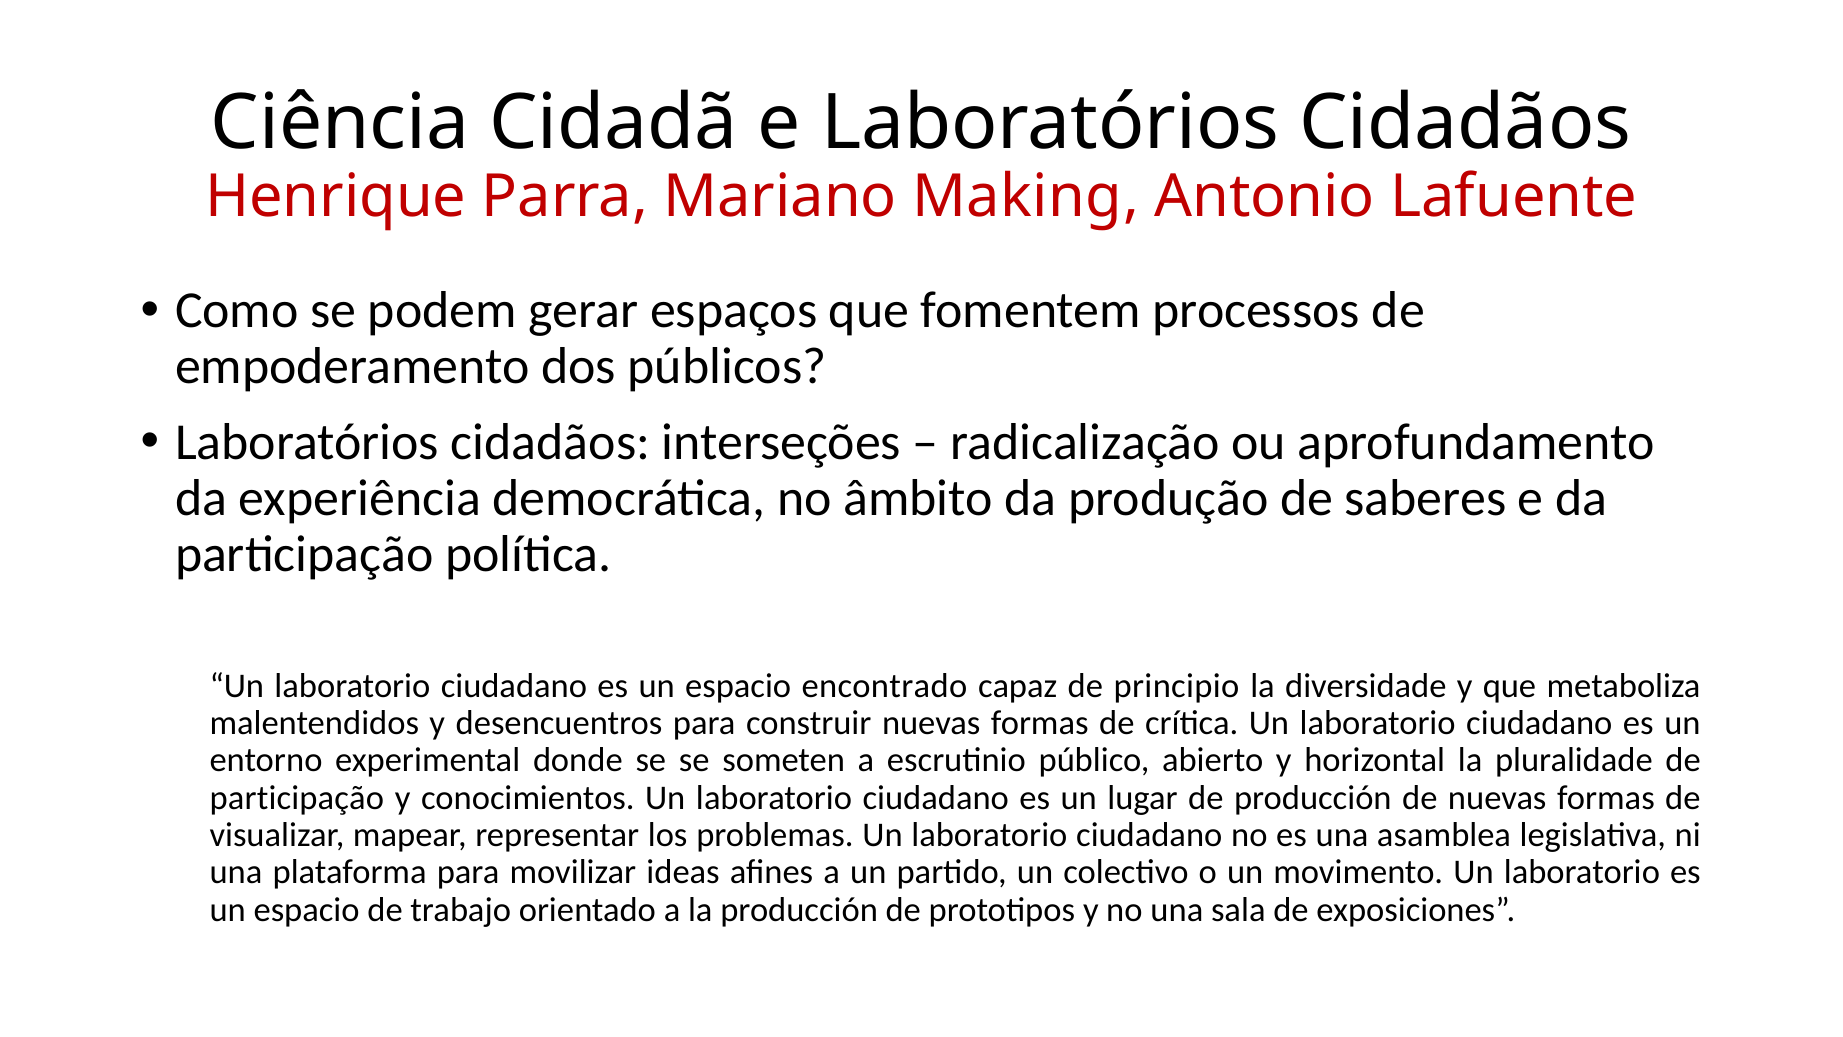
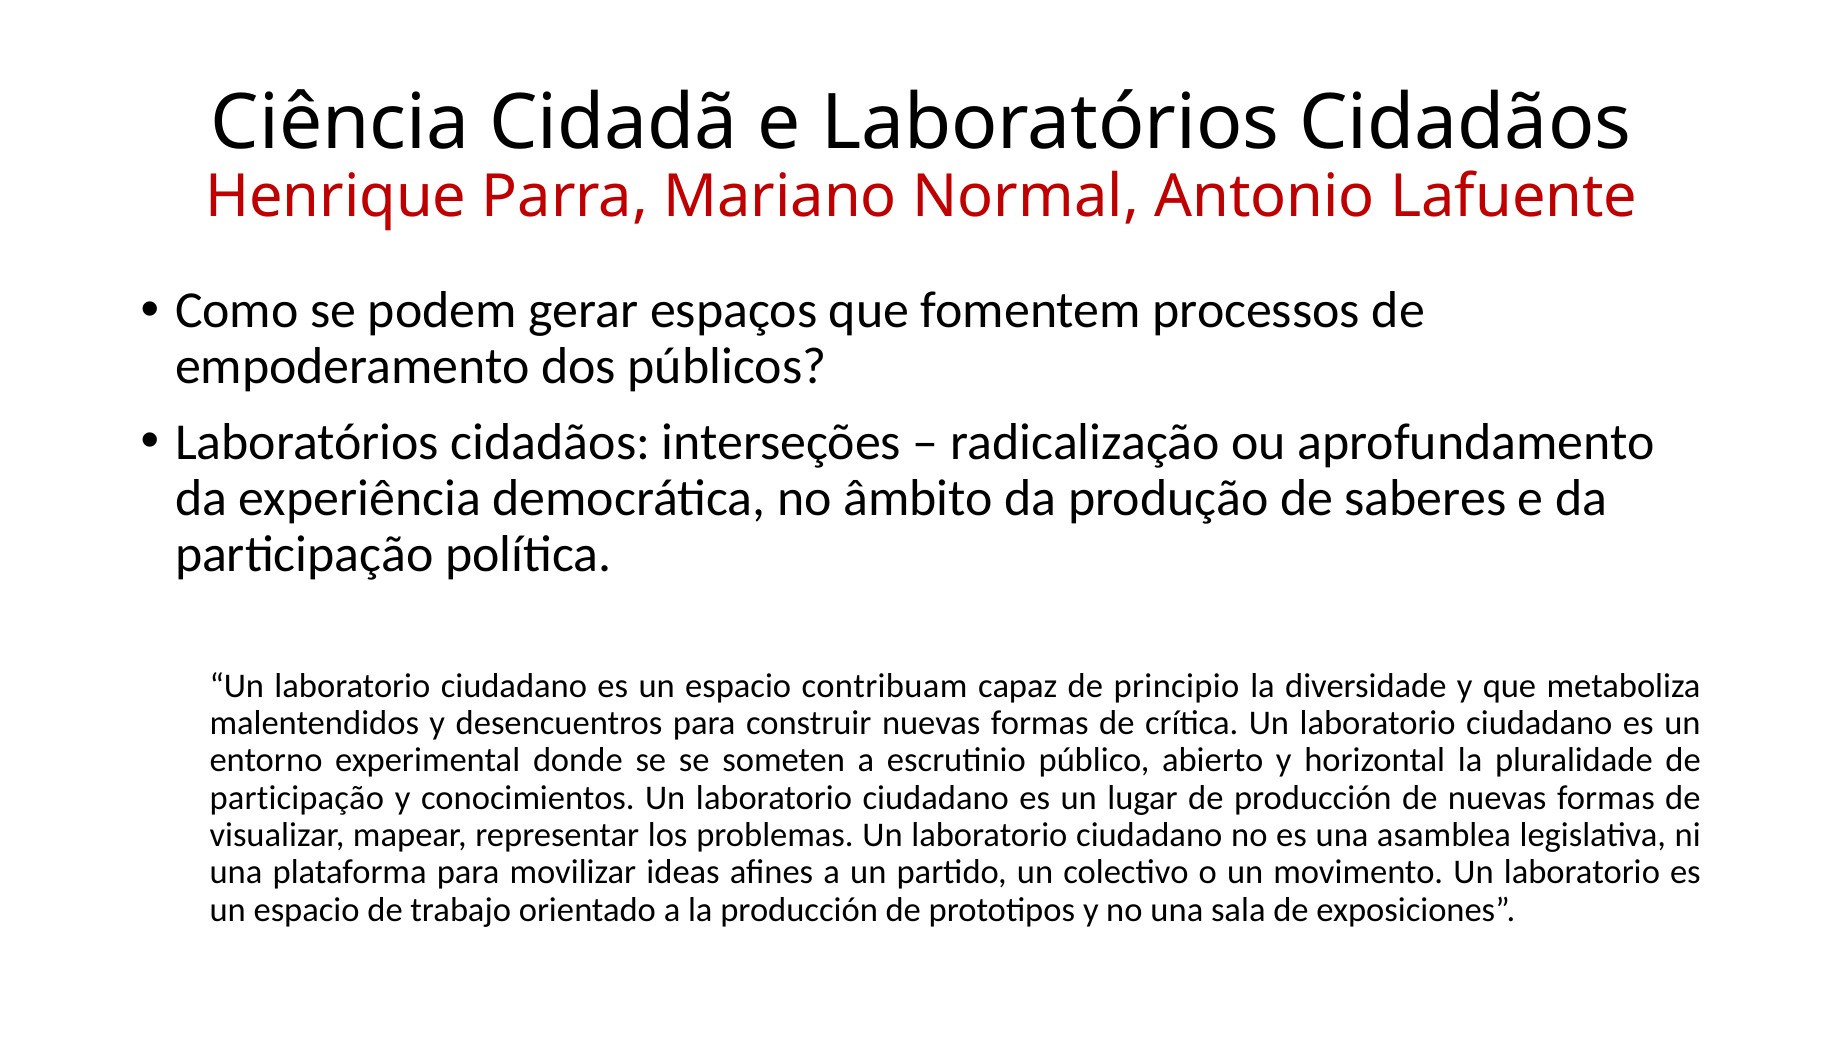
Making: Making -> Normal
encontrado: encontrado -> contribuam
